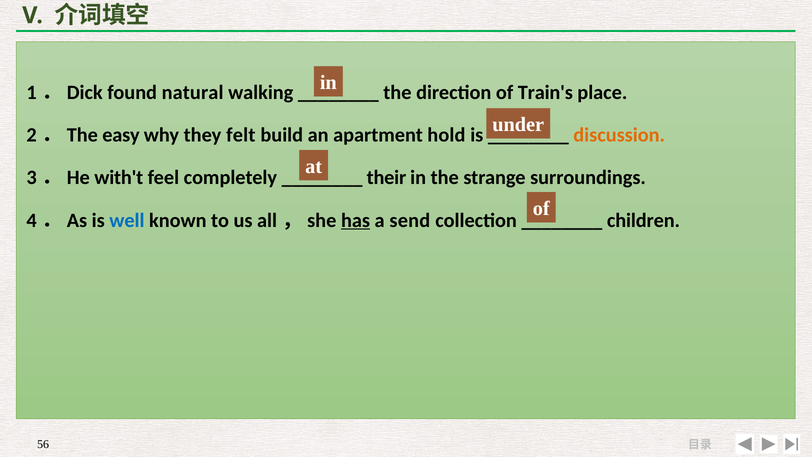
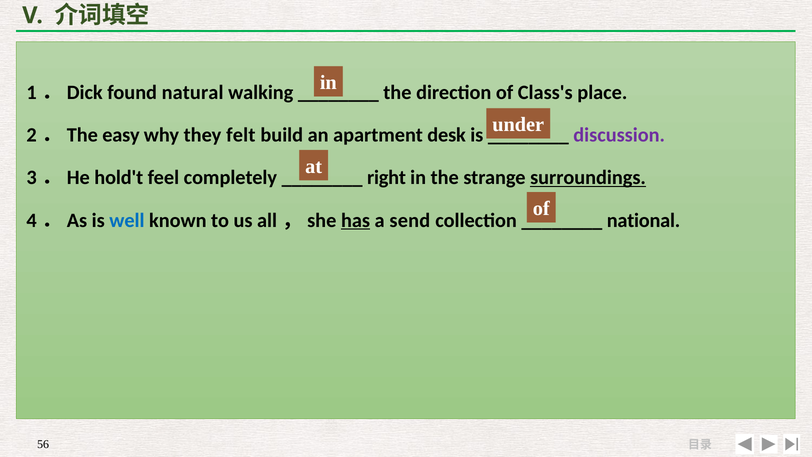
Train's: Train's -> Class's
hold: hold -> desk
discussion colour: orange -> purple
with't: with't -> hold't
their: their -> right
surroundings underline: none -> present
children: children -> national
